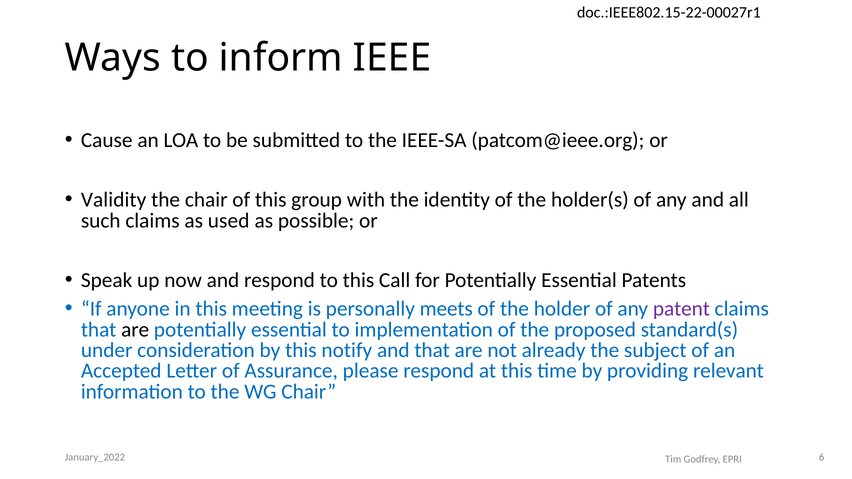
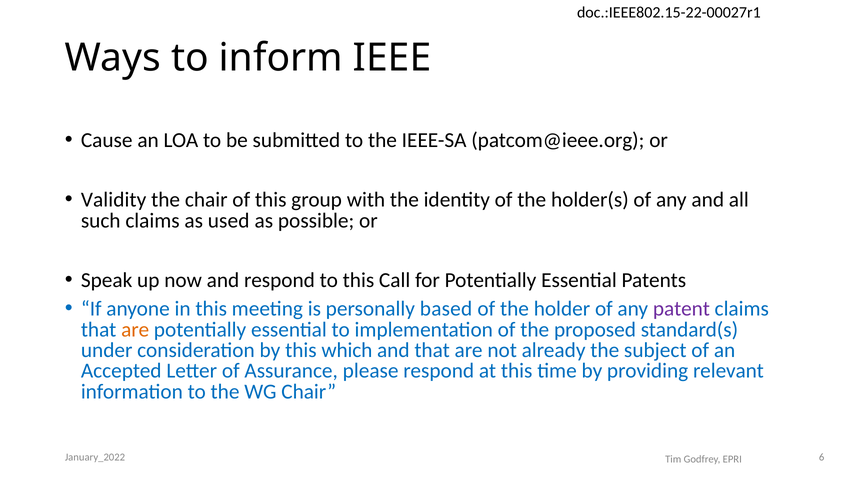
meets: meets -> based
are at (135, 330) colour: black -> orange
notify: notify -> which
